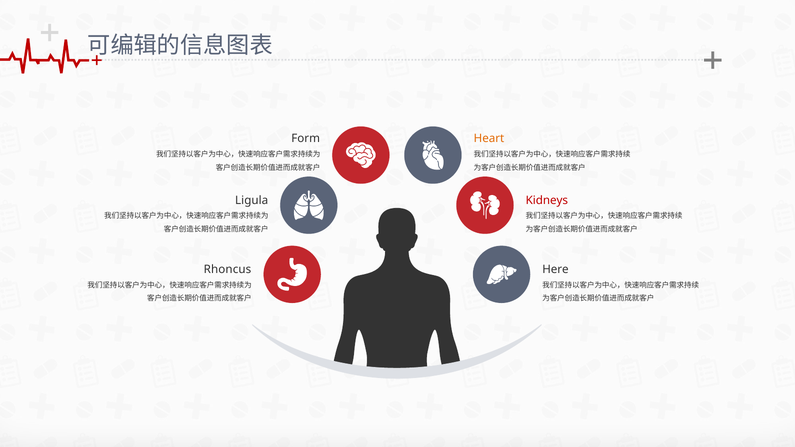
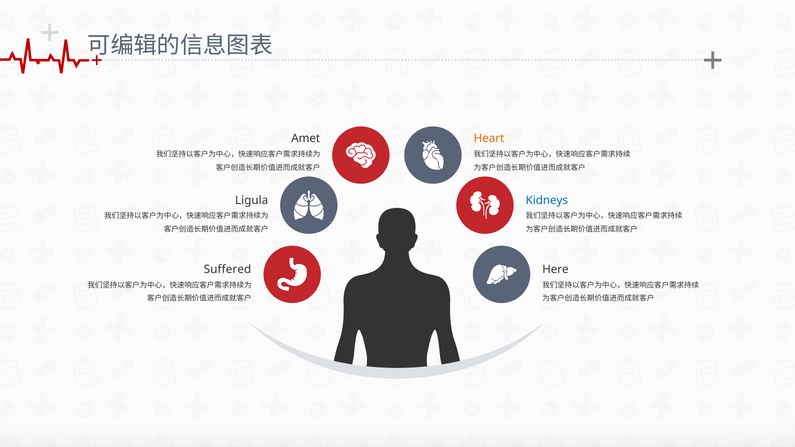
Form: Form -> Amet
Kidneys colour: red -> blue
Rhoncus: Rhoncus -> Suffered
